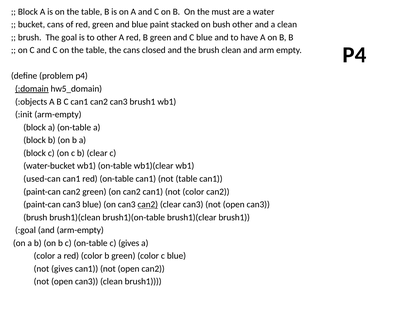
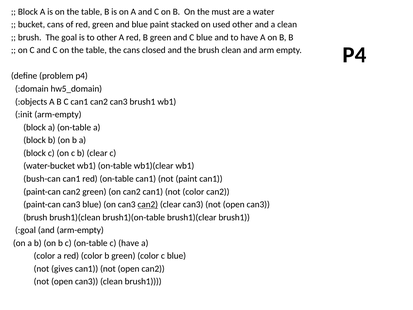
bush: bush -> used
:domain underline: present -> none
used-can: used-can -> bush-can
not table: table -> paint
c gives: gives -> have
